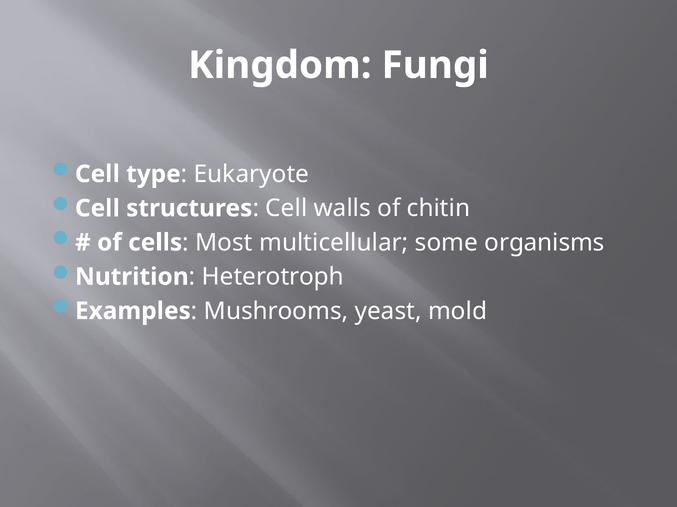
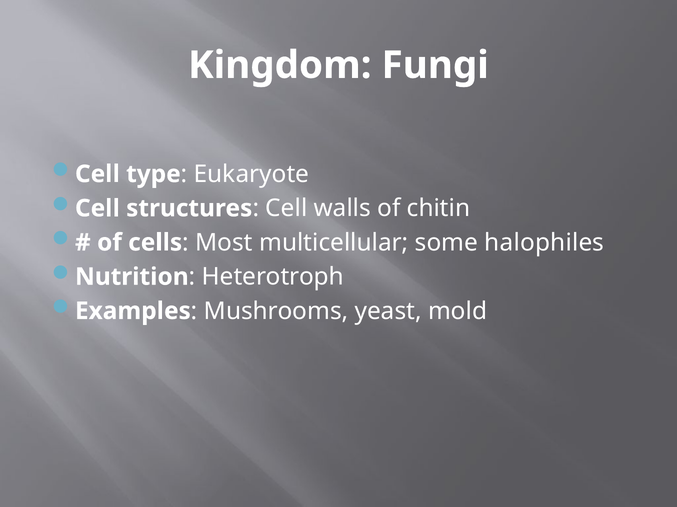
organisms: organisms -> halophiles
